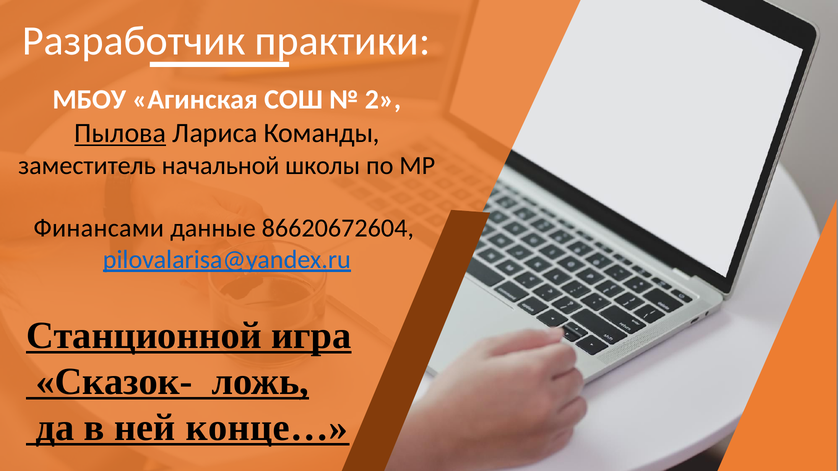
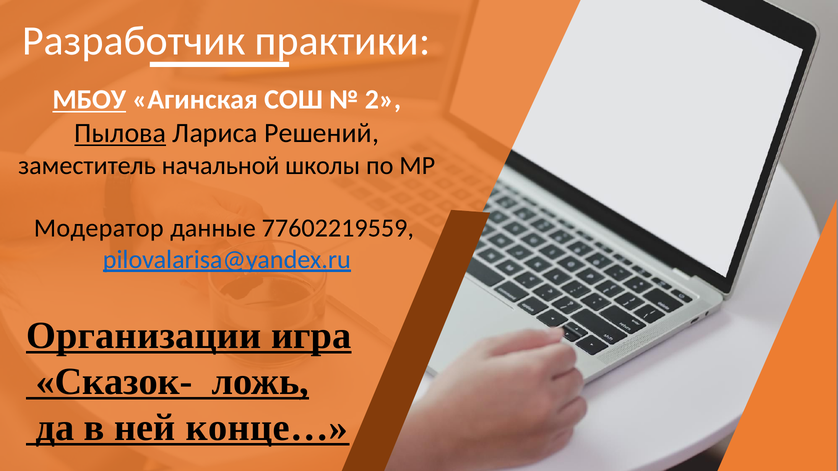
МБОУ underline: none -> present
Команды: Команды -> Решений
Финансами: Финансами -> Модератор
86620672604: 86620672604 -> 77602219559
Станционной: Станционной -> Организации
